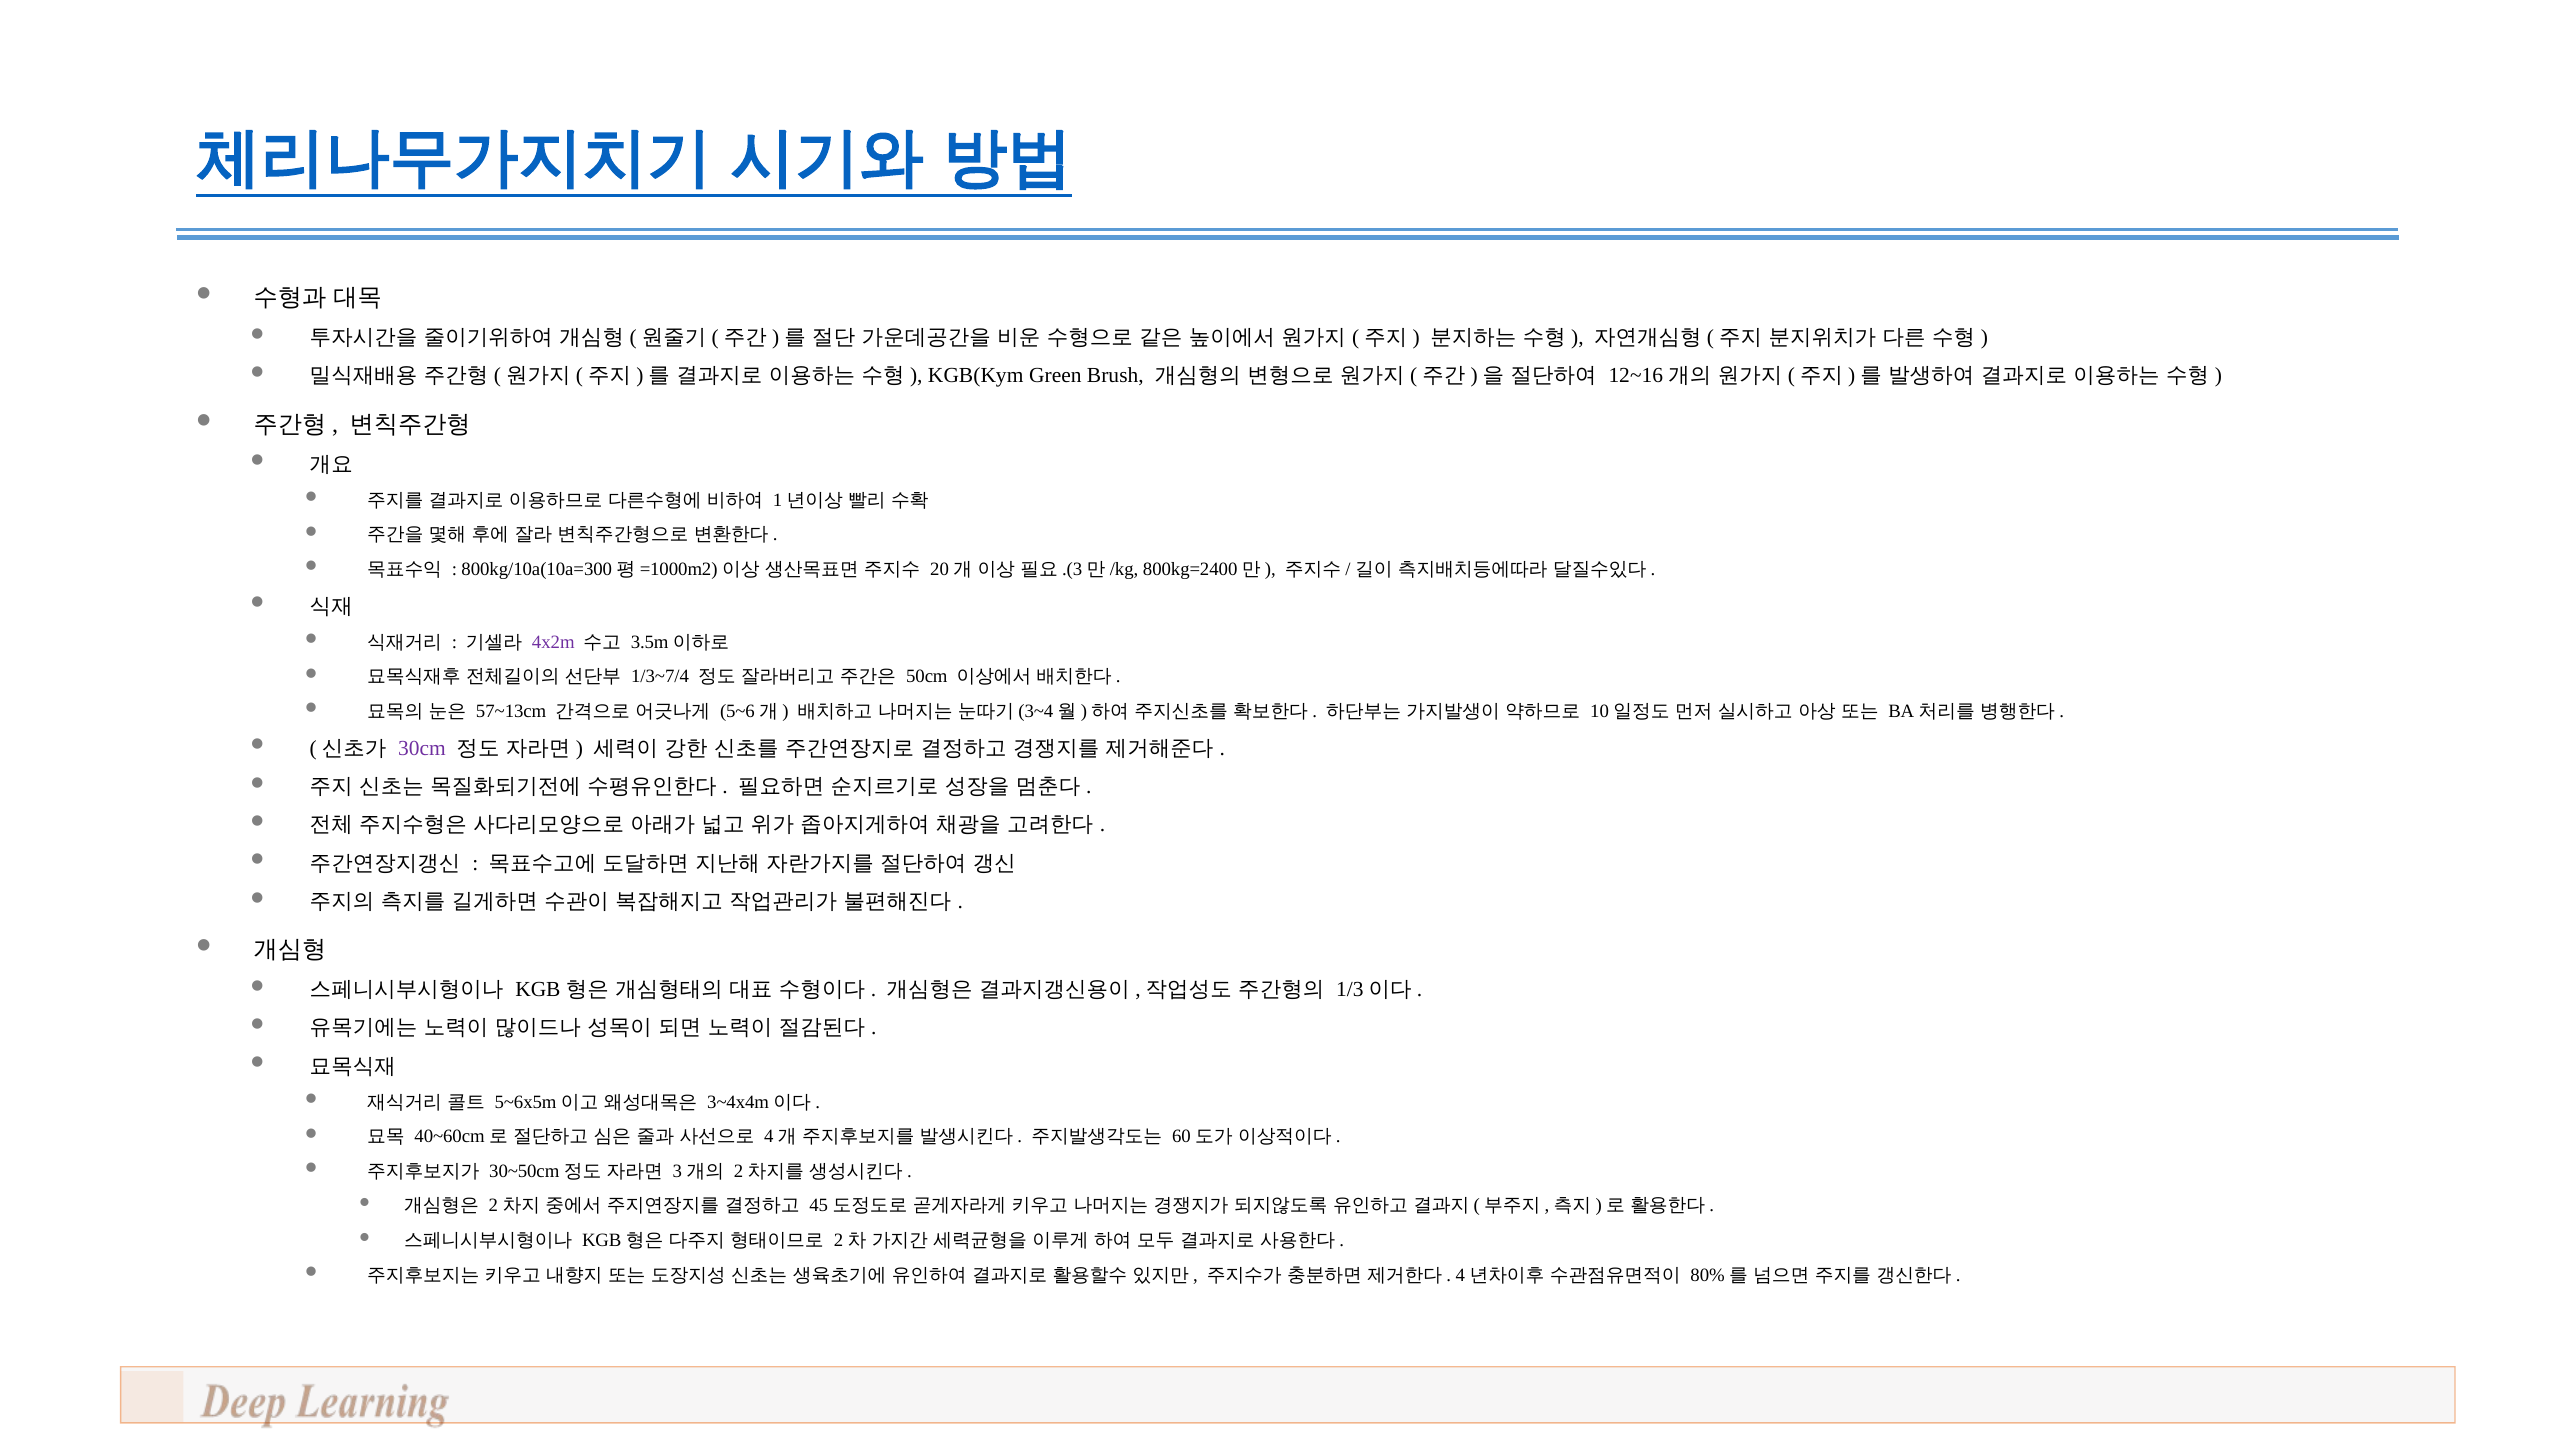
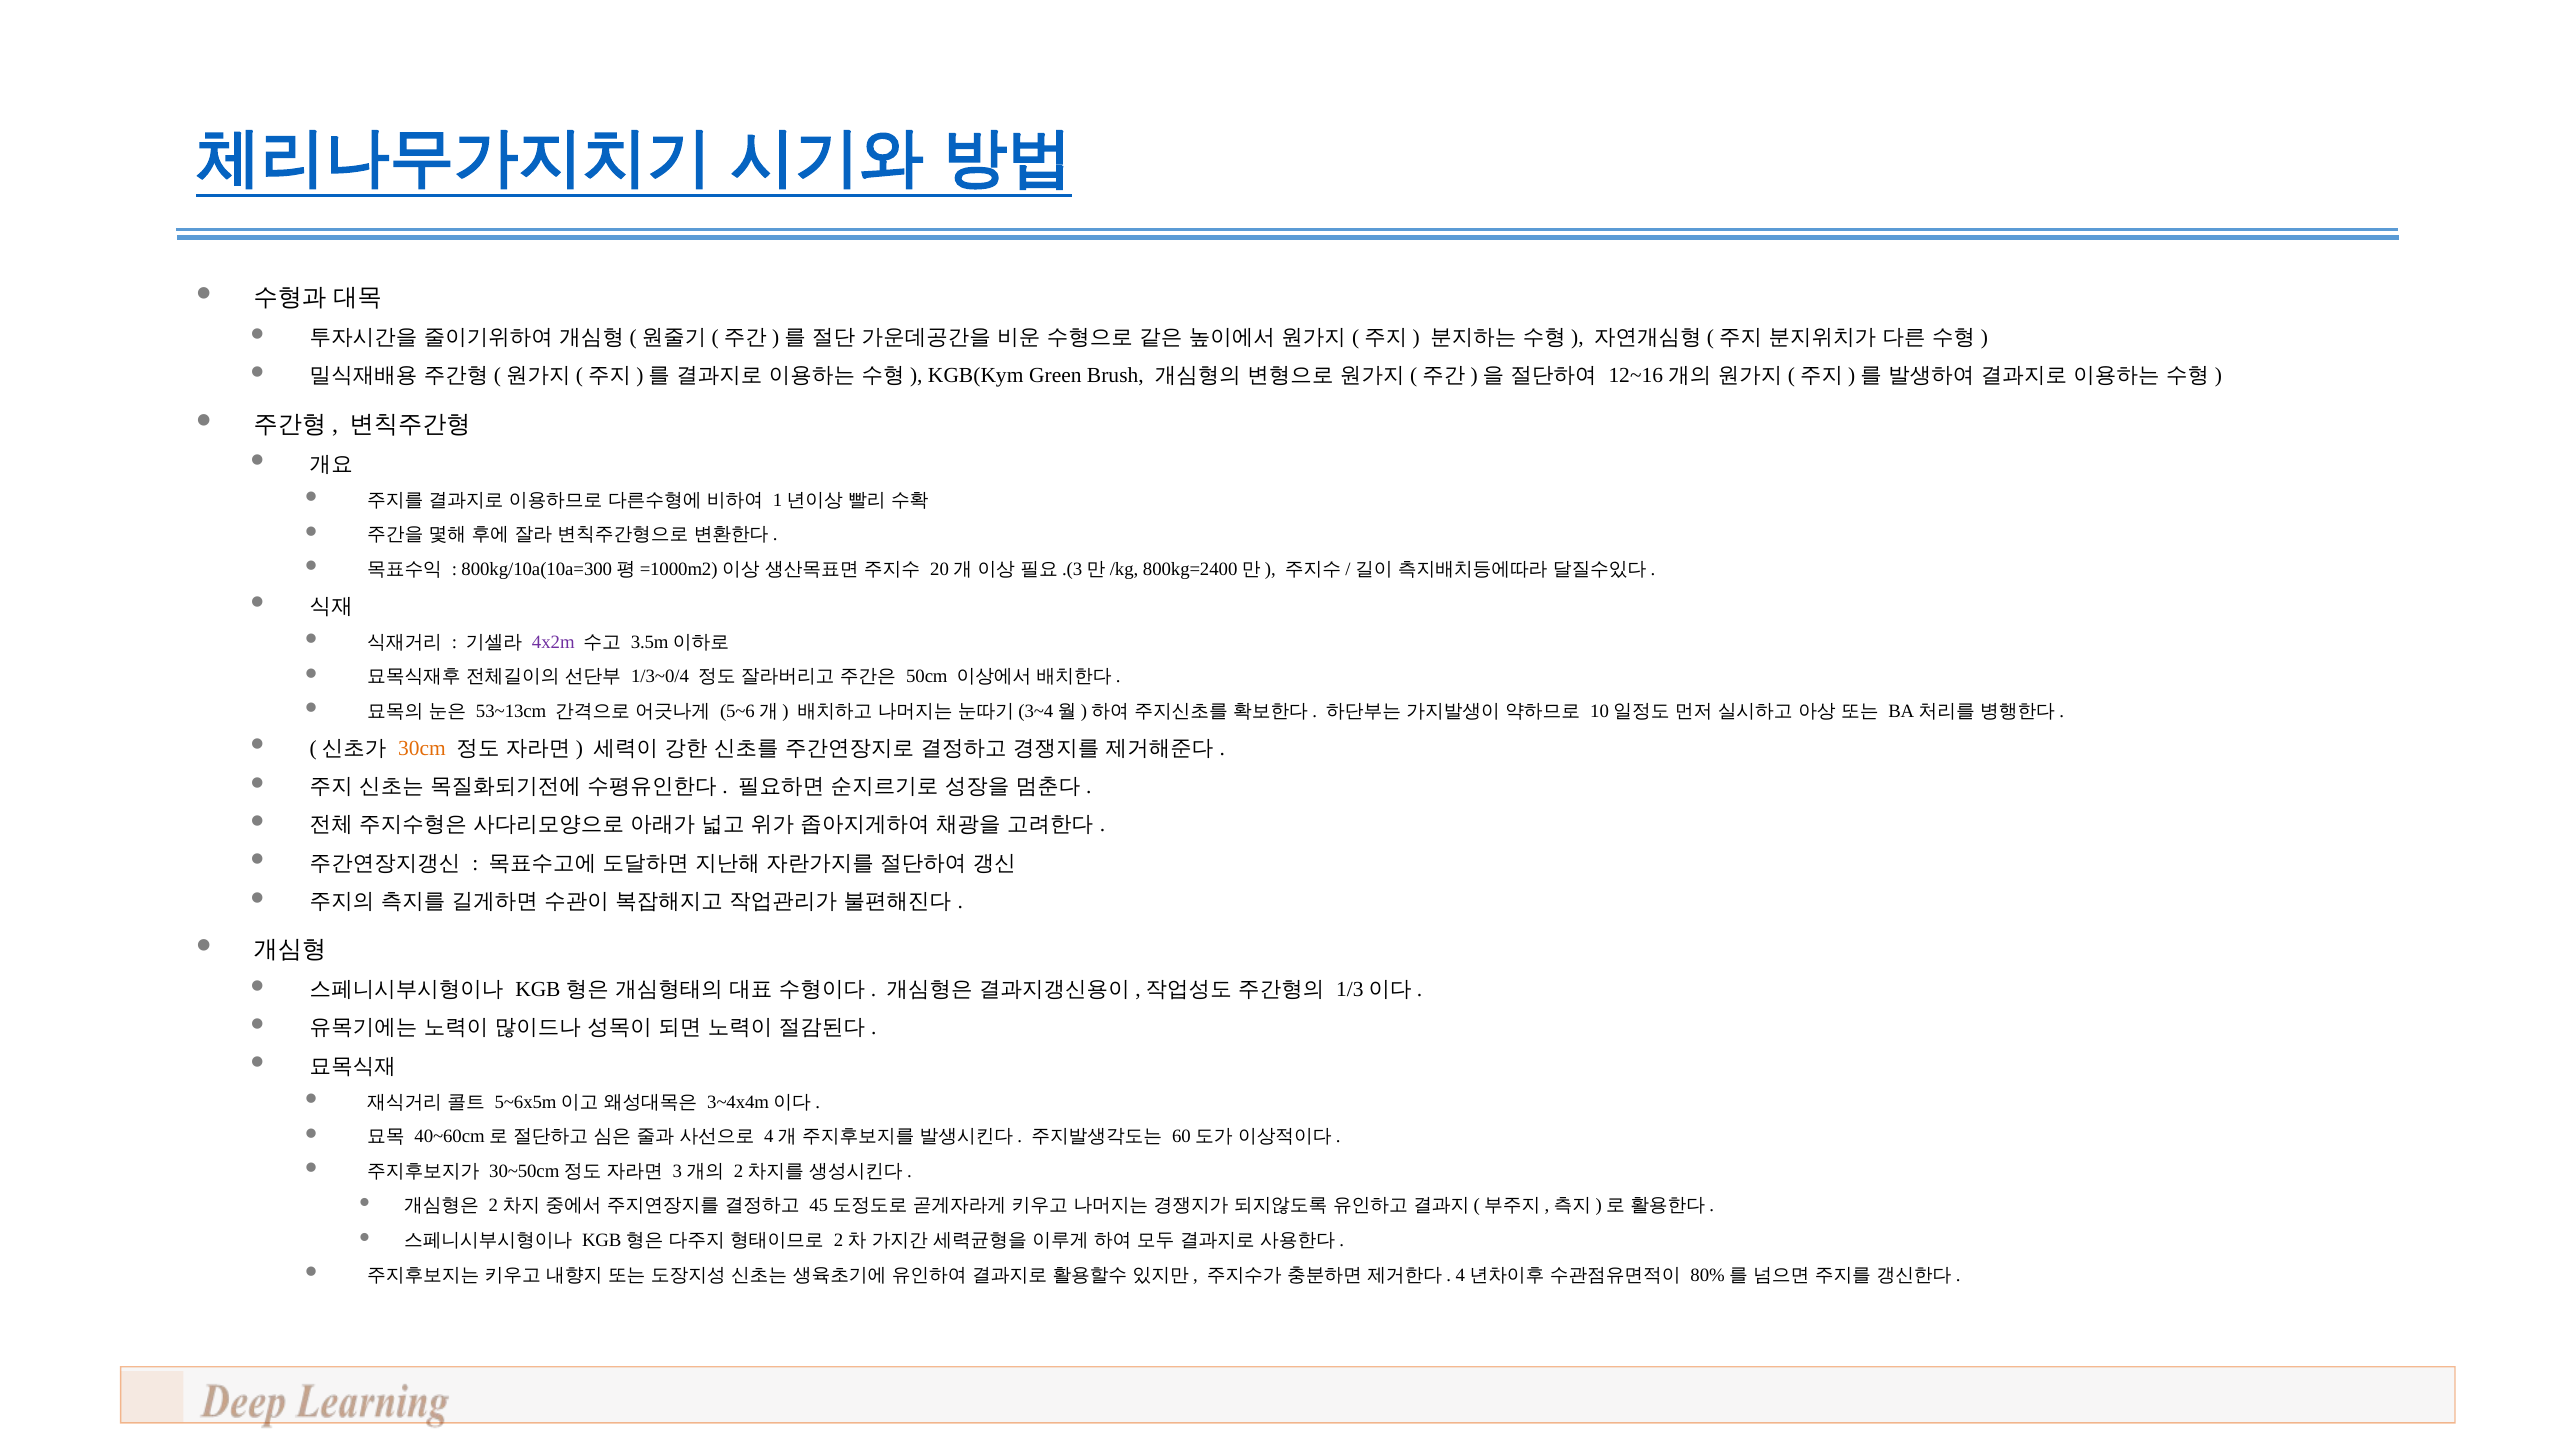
1/3~7/4: 1/3~7/4 -> 1/3~0/4
57~13cm: 57~13cm -> 53~13cm
30cm colour: purple -> orange
